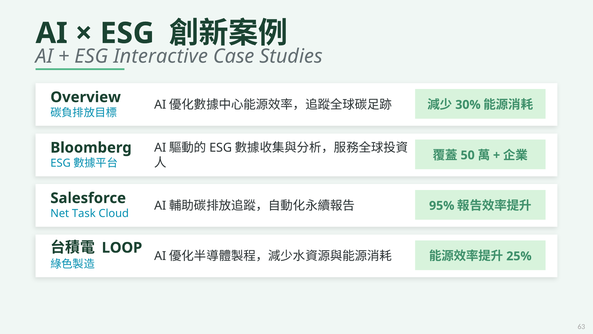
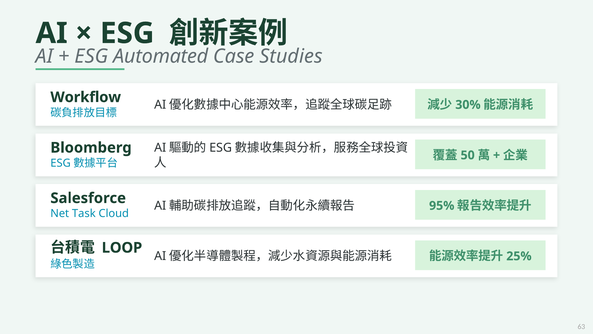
Interactive: Interactive -> Automated
Overview: Overview -> Workflow
